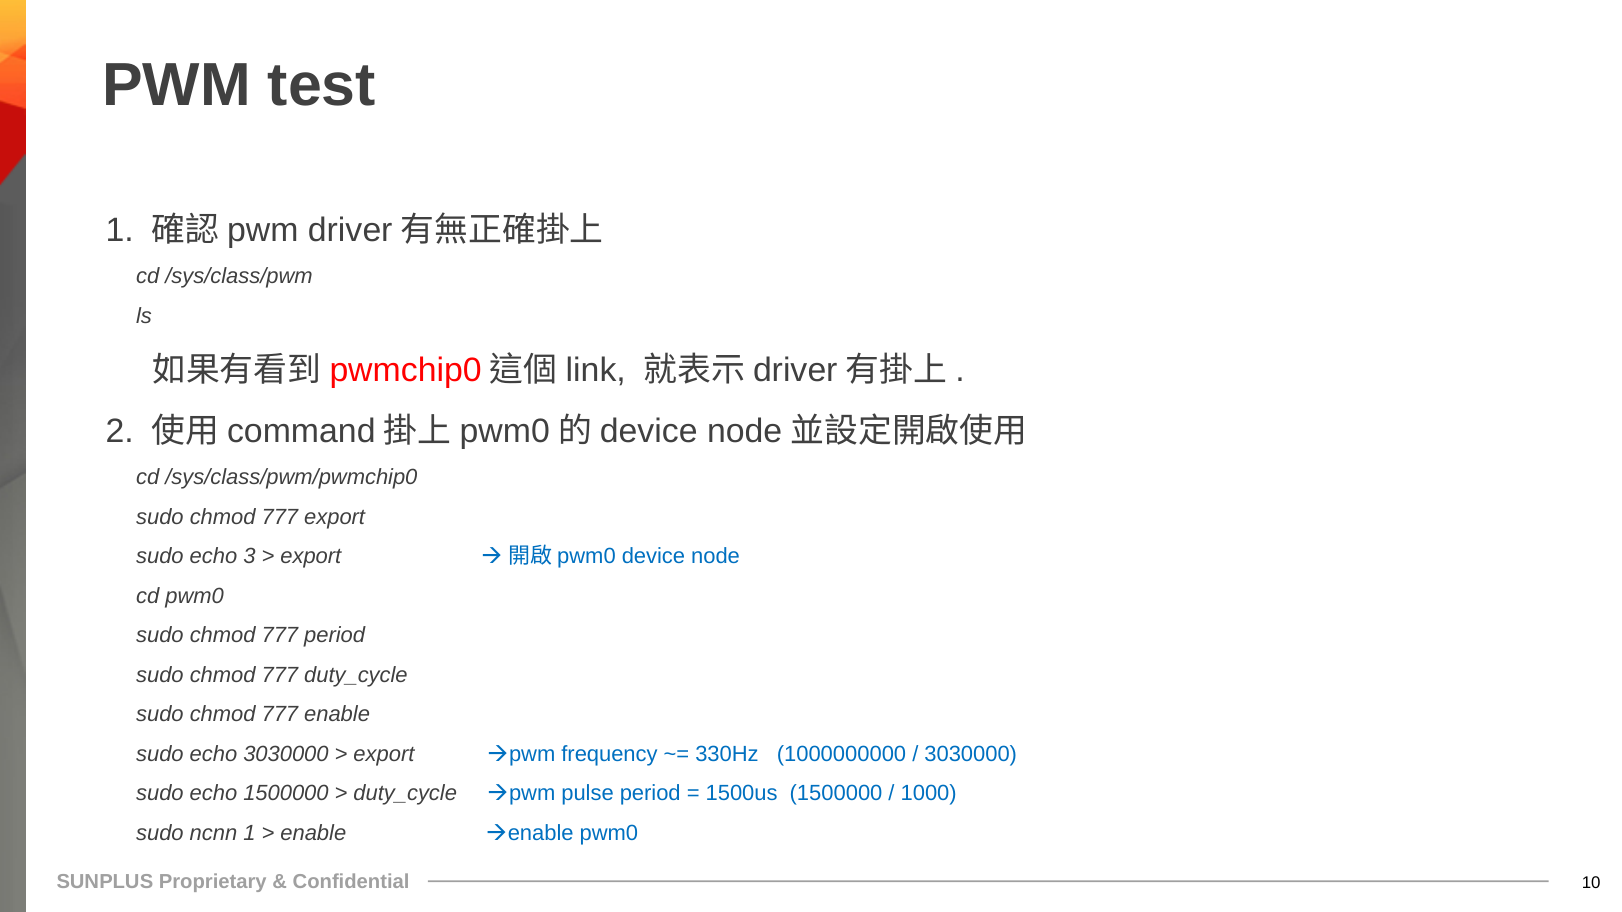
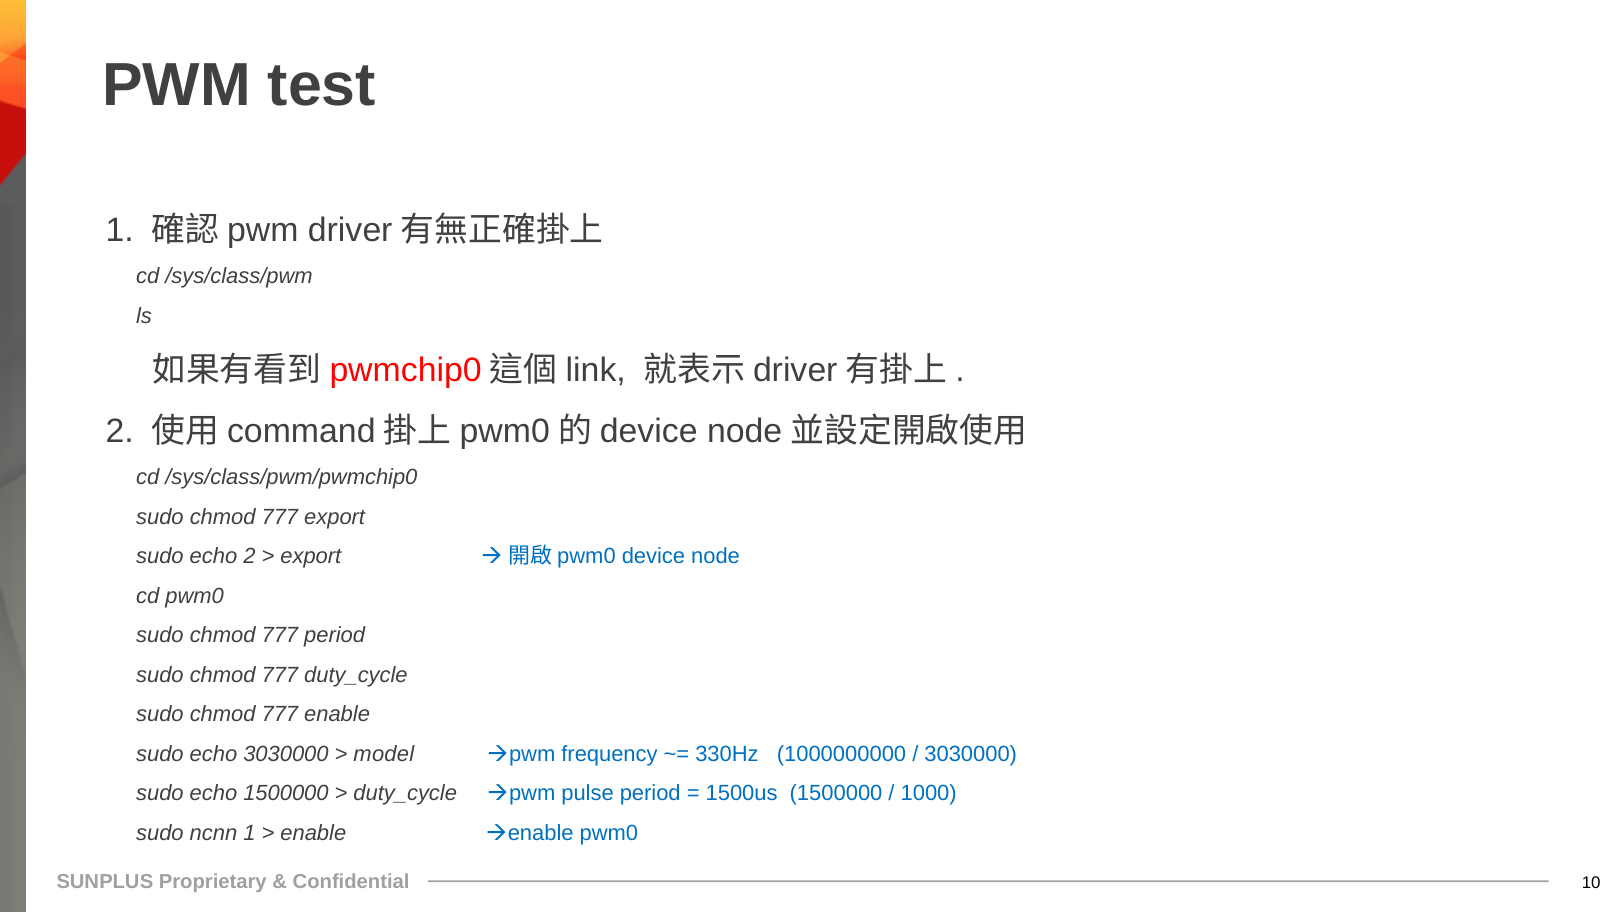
echo 3: 3 -> 2
export at (384, 754): export -> model
